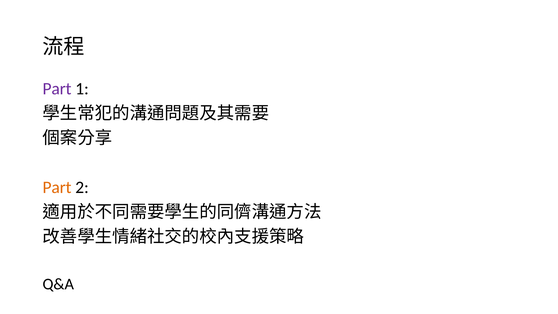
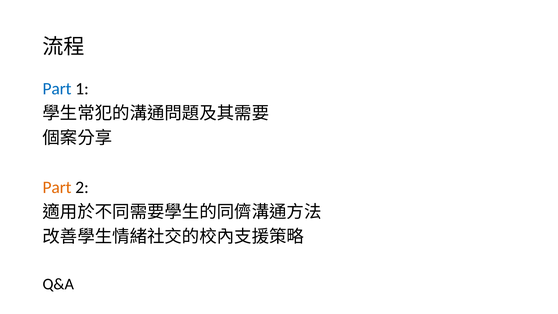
Part at (57, 89) colour: purple -> blue
